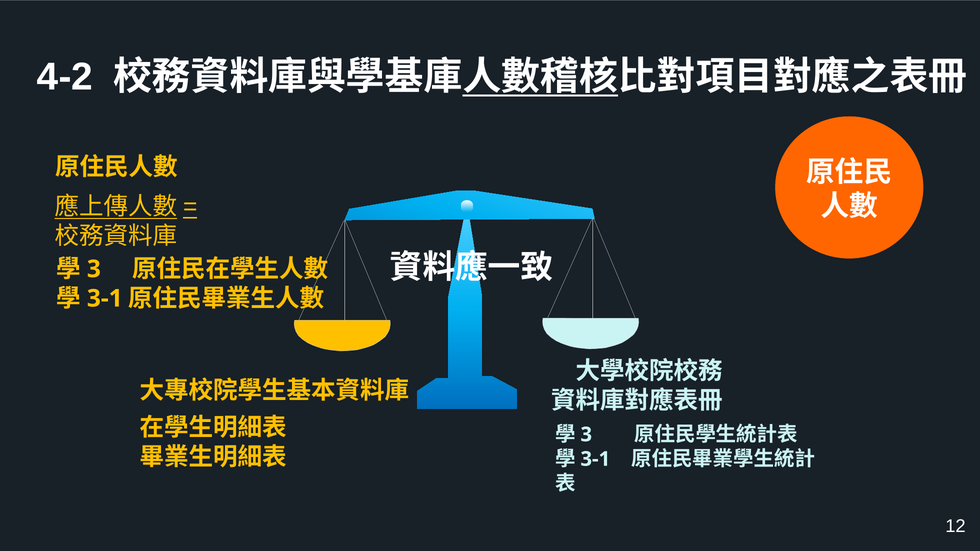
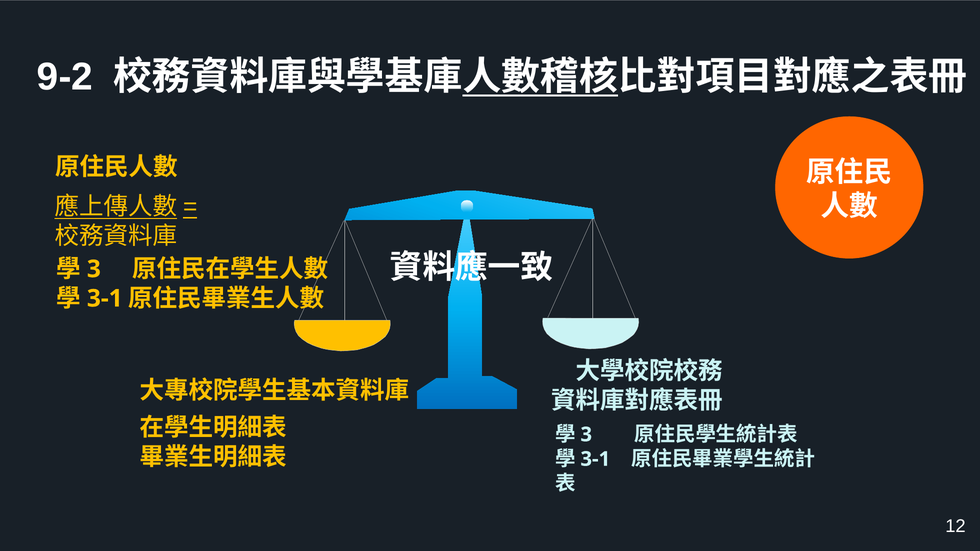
4-2: 4-2 -> 9-2
